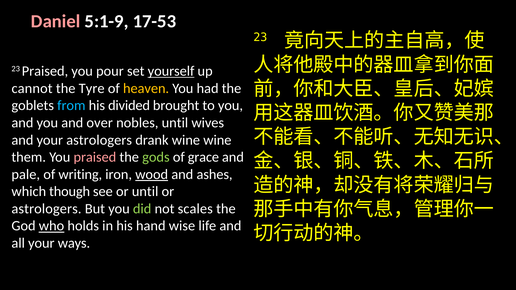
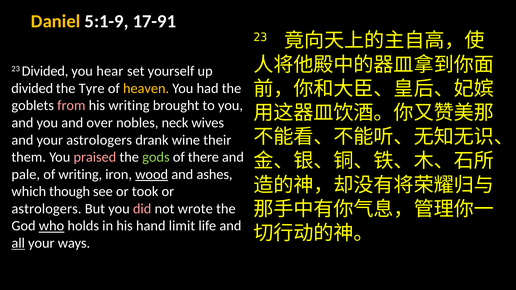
Daniel colour: pink -> yellow
17-53: 17-53 -> 17-91
23 Praised: Praised -> Divided
pour: pour -> hear
yourself underline: present -> none
cannot at (32, 88): cannot -> divided
from colour: light blue -> pink
his divided: divided -> writing
nobles until: until -> neck
wine wine: wine -> their
grace: grace -> there
or until: until -> took
did colour: light green -> pink
scales: scales -> wrote
wise: wise -> limit
all underline: none -> present
